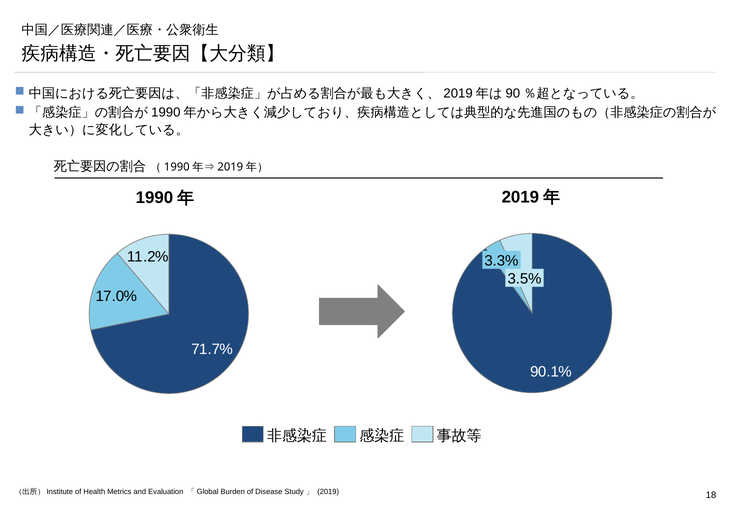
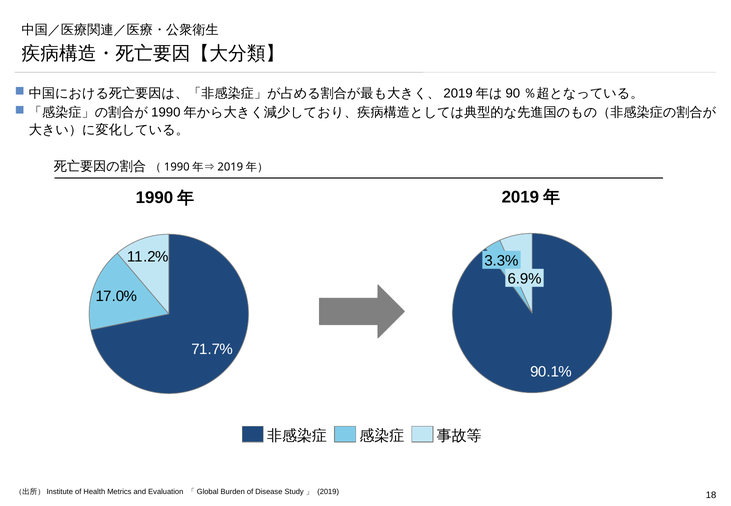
3.5%: 3.5% -> 6.9%
